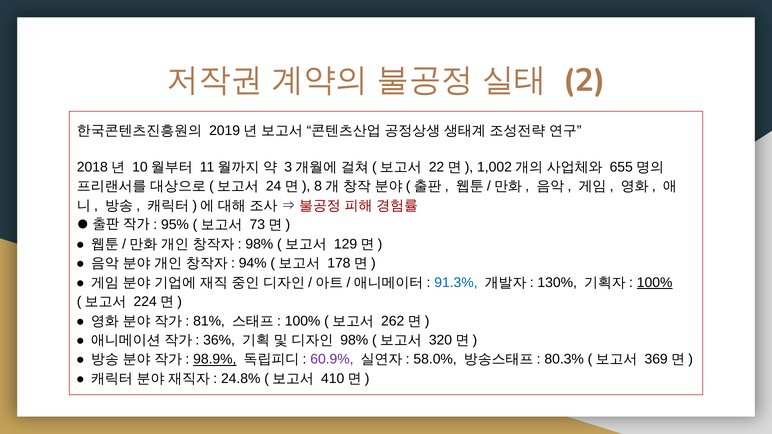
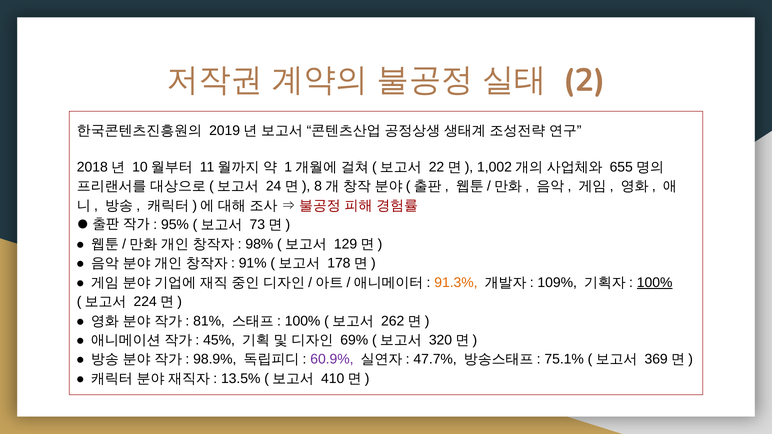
3: 3 -> 1
94%: 94% -> 91%
91.3% colour: blue -> orange
130%: 130% -> 109%
36%: 36% -> 45%
98% at (354, 340): 98% -> 69%
98.9% underline: present -> none
58.0%: 58.0% -> 47.7%
80.3%: 80.3% -> 75.1%
24.8%: 24.8% -> 13.5%
